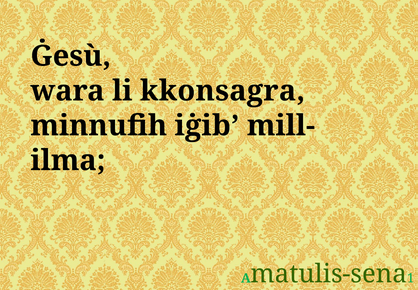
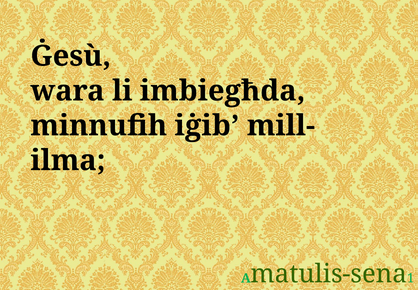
kkonsagra: kkonsagra -> imbiegħda
